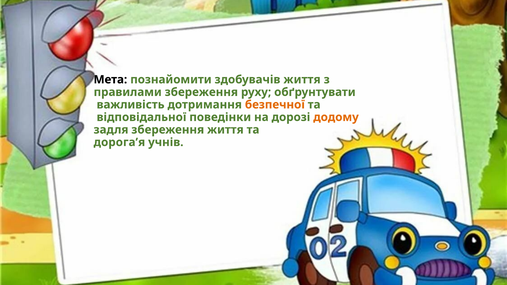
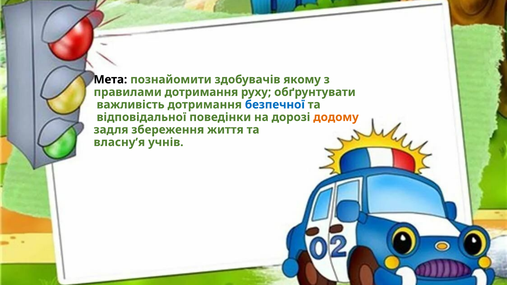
здобувачів життя: життя -> якому
правилами збереження: збереження -> дотримання
безпечної colour: orange -> blue
дорога’я: дорога’я -> власну’я
